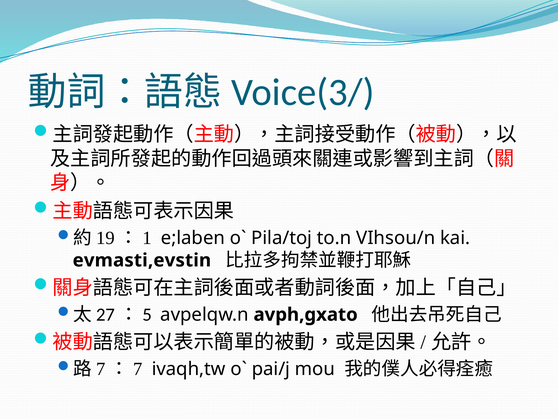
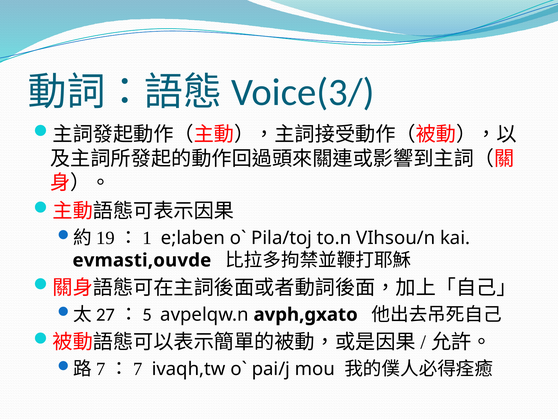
evmasti,evstin: evmasti,evstin -> evmasti,ouvde
